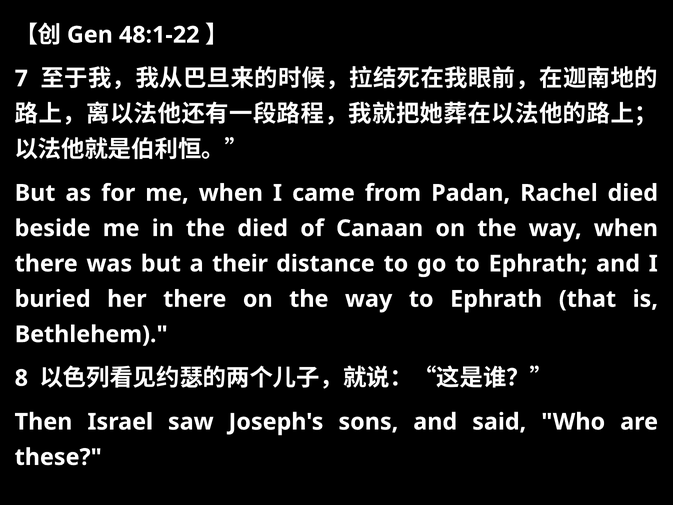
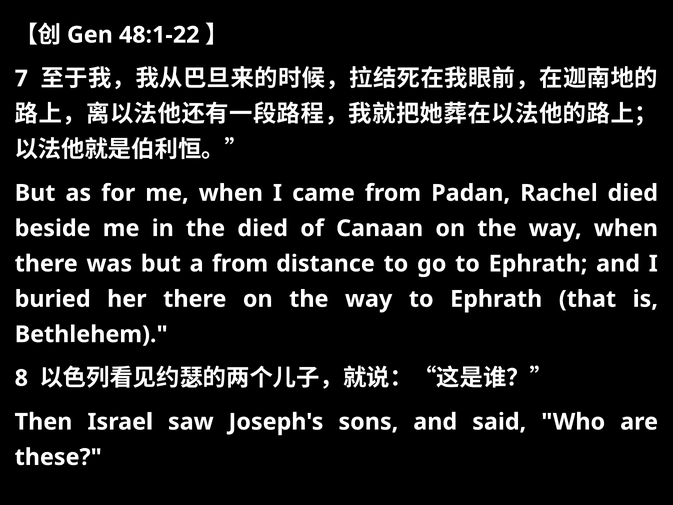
a their: their -> from
